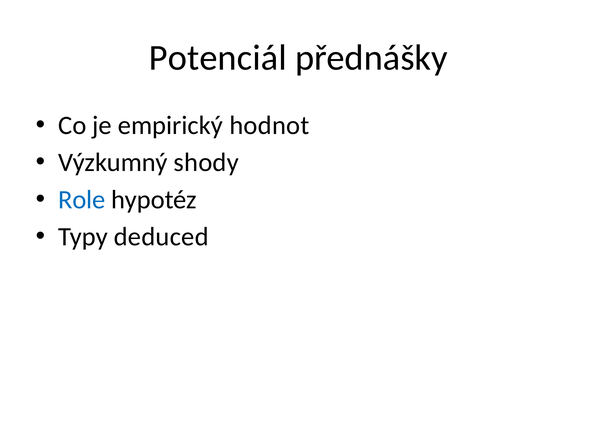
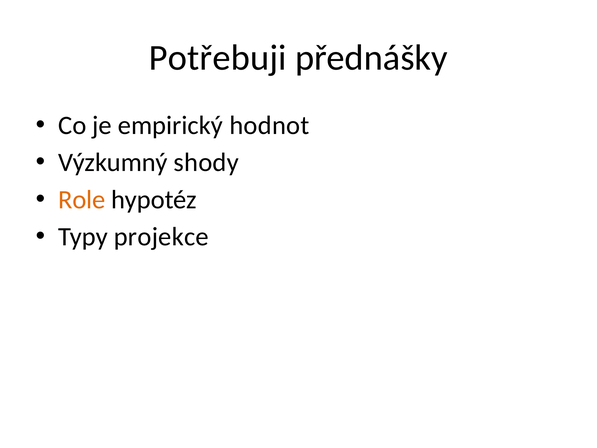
Potenciál: Potenciál -> Potřebuji
Role colour: blue -> orange
deduced: deduced -> projekce
